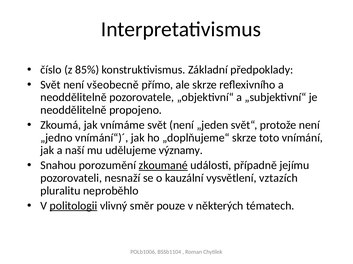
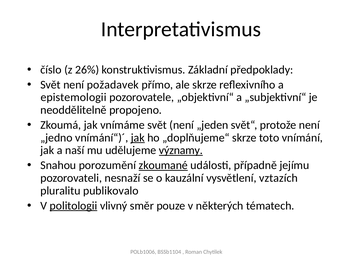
85%: 85% -> 26%
všeobecně: všeobecně -> požadavek
neoddělitelně at (74, 98): neoddělitelně -> epistemologii
jak at (138, 138) underline: none -> present
významy underline: none -> present
neproběhlo: neproběhlo -> publikovalo
